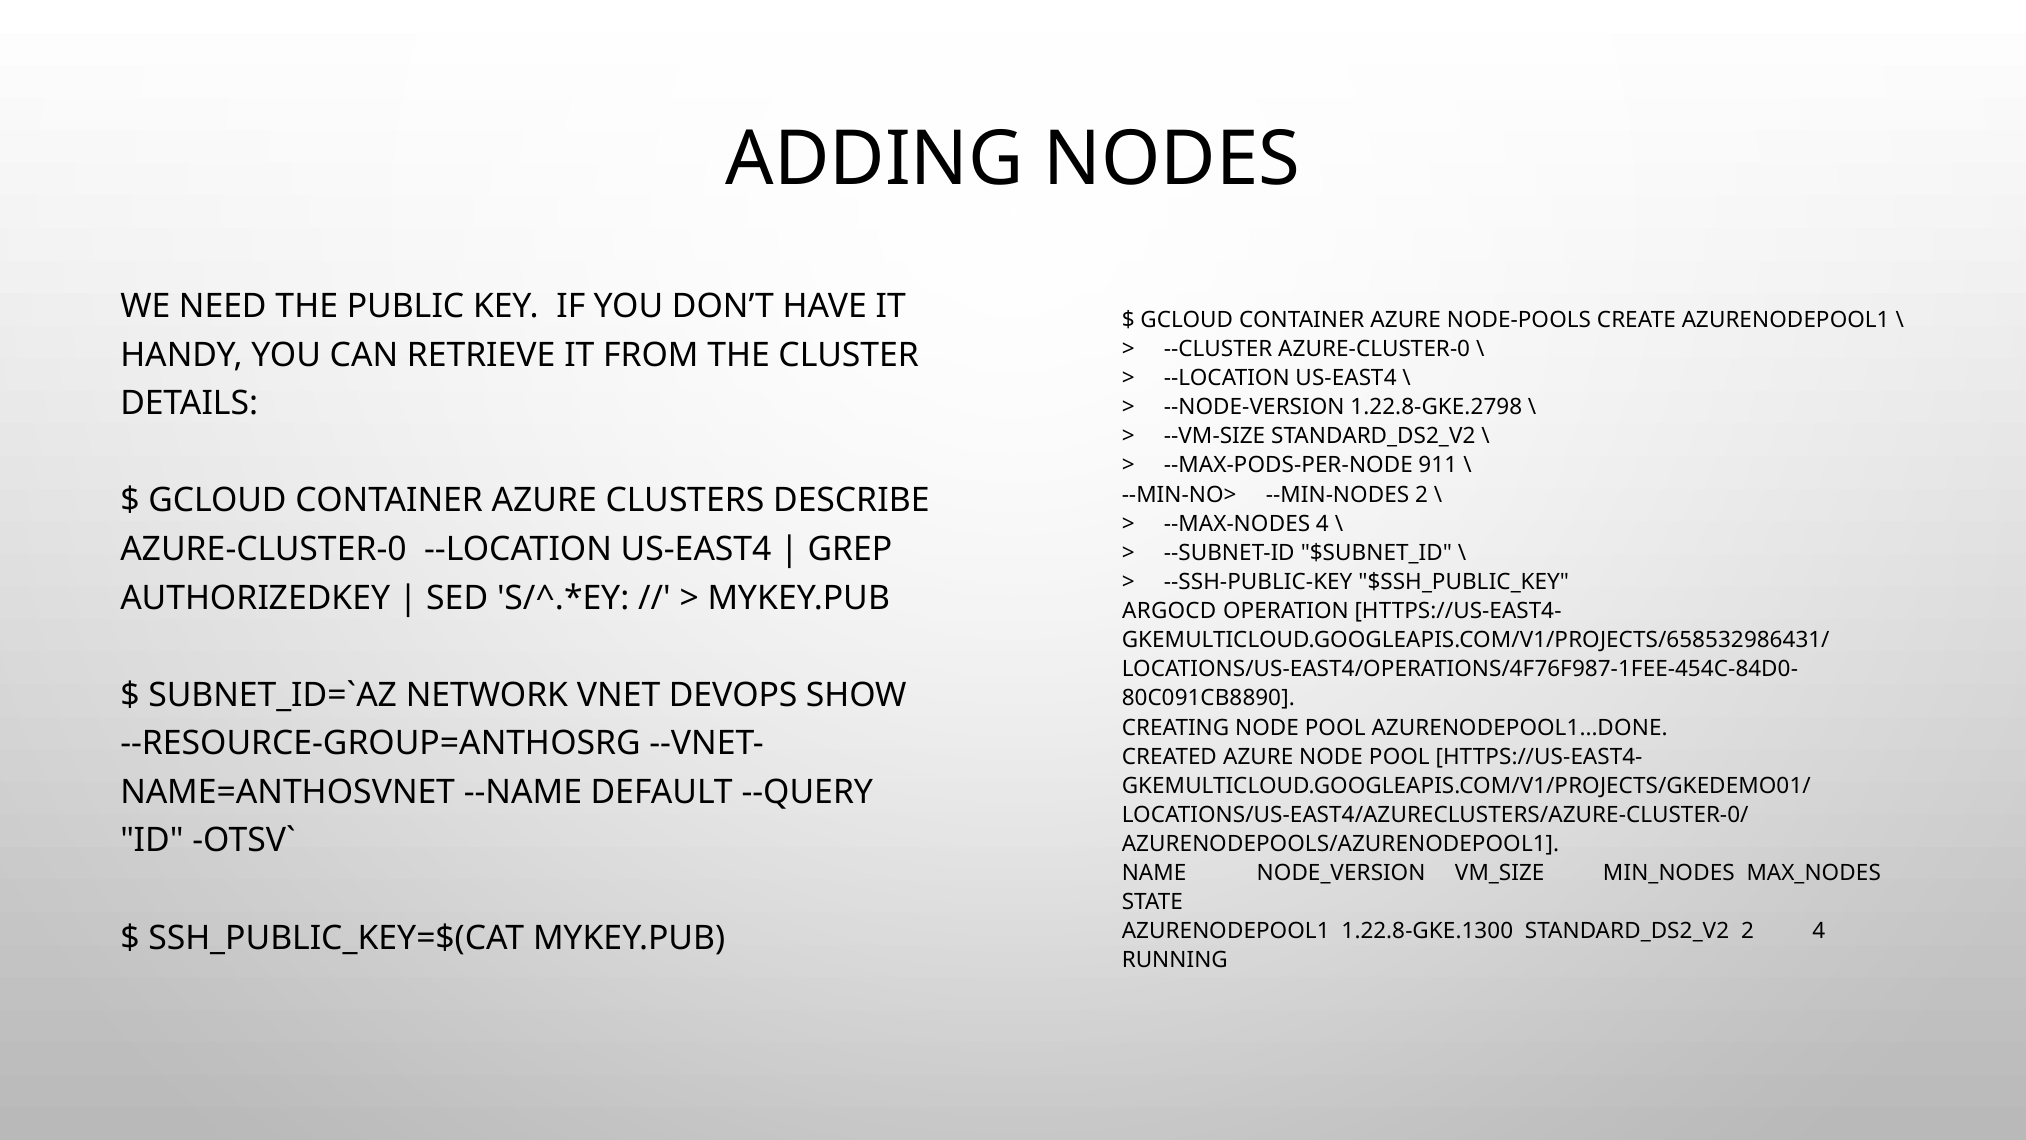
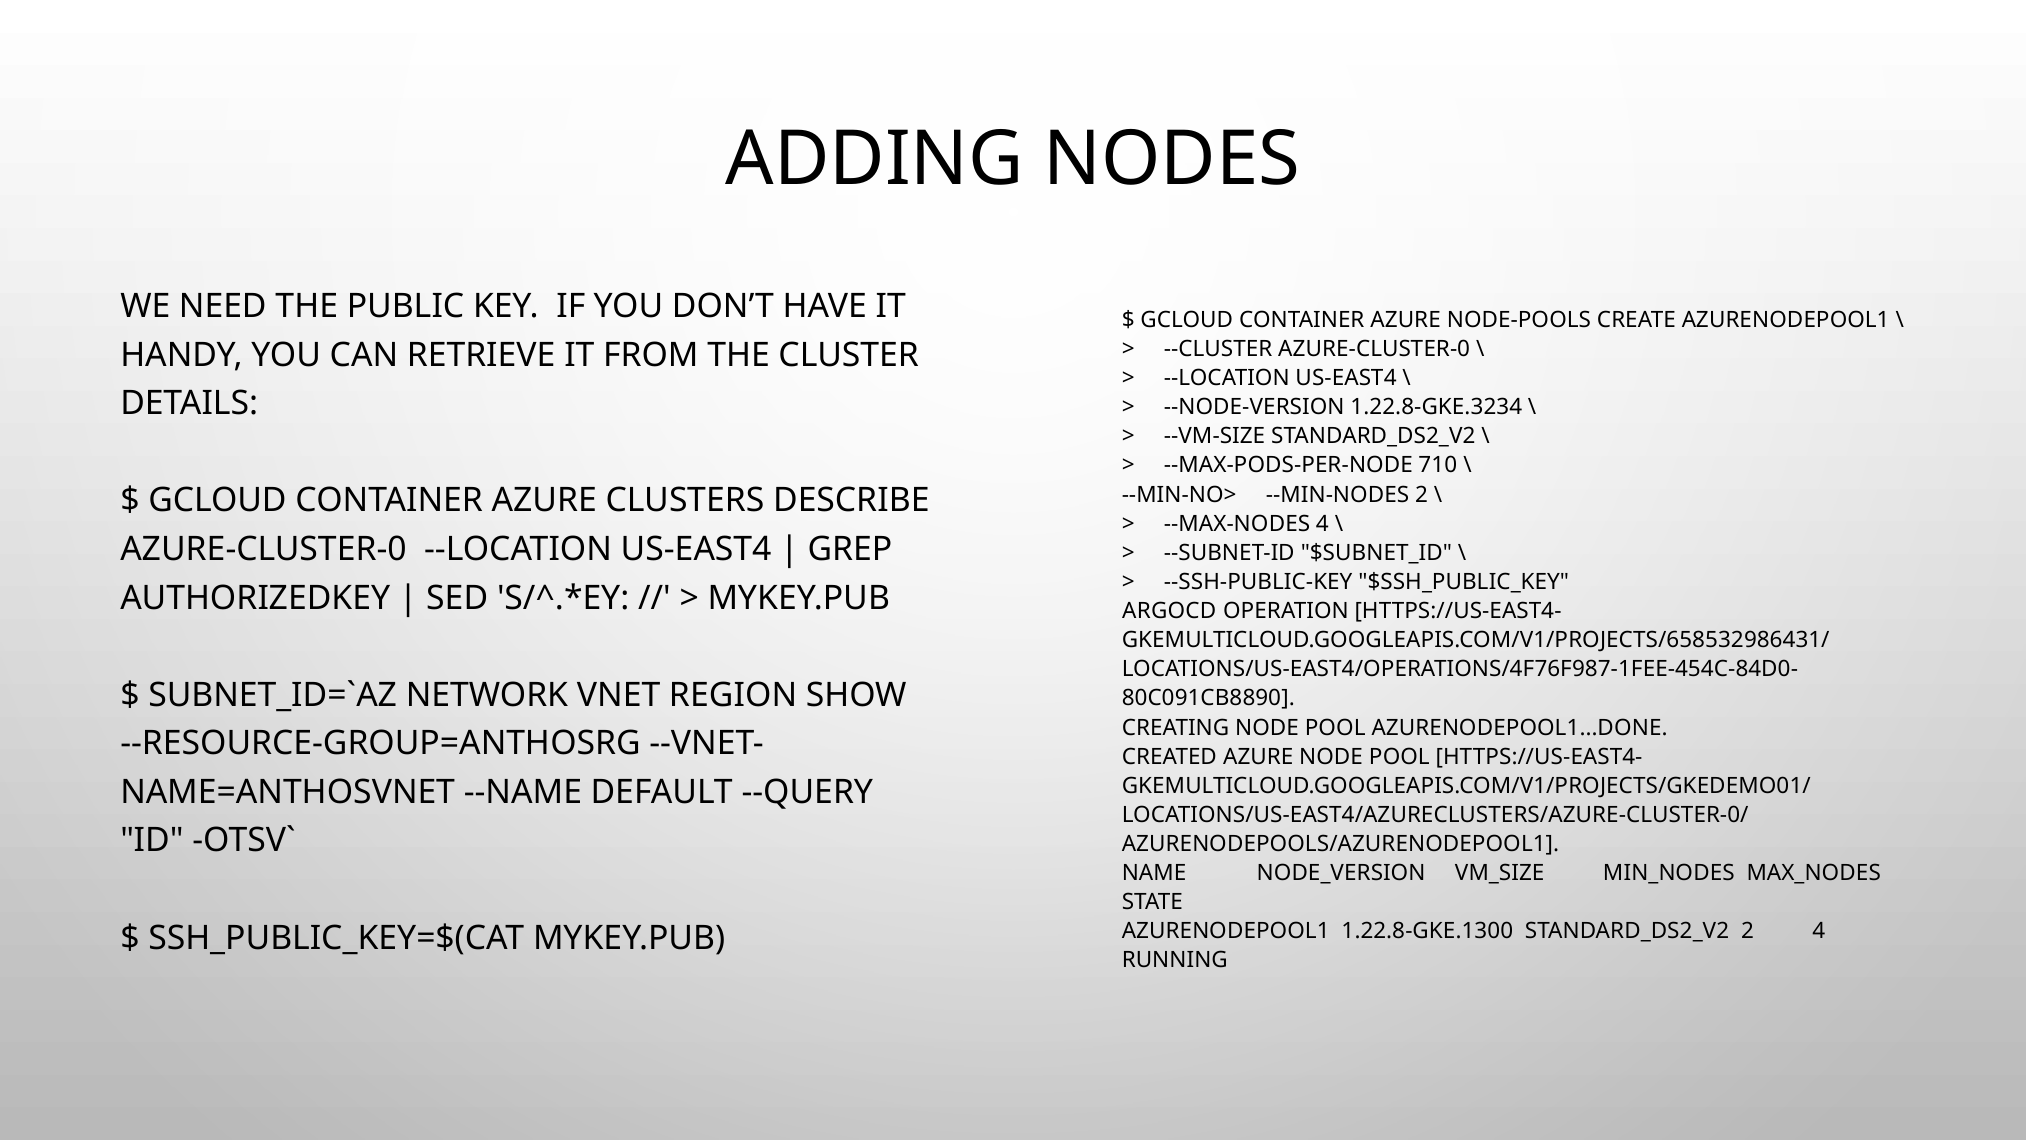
1.22.8-GKE.2798: 1.22.8-GKE.2798 -> 1.22.8-GKE.3234
911: 911 -> 710
DEVOPS: DEVOPS -> REGION
